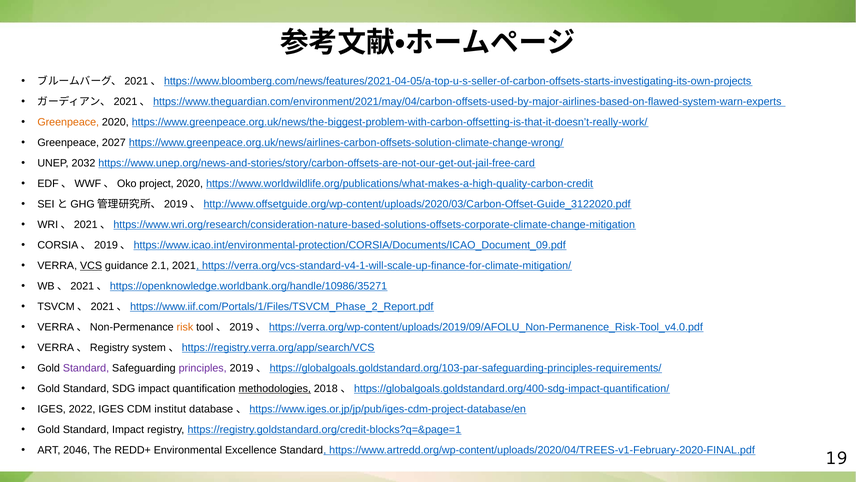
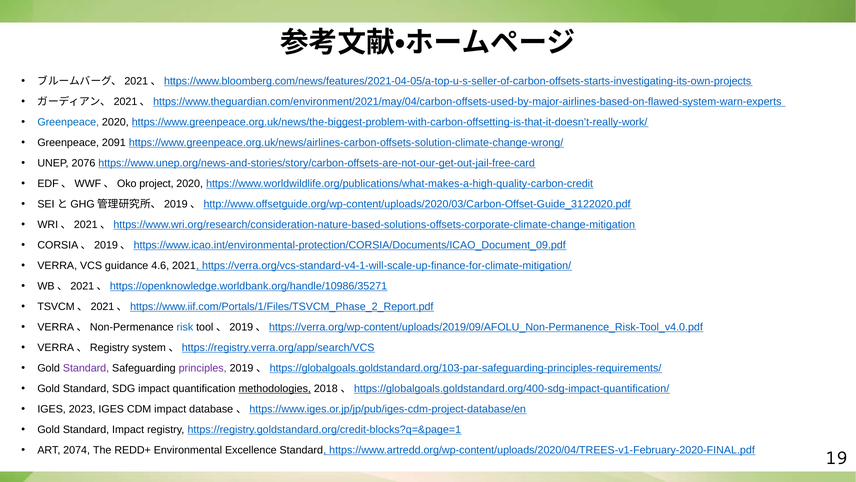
Greenpeace at (68, 122) colour: orange -> blue
2027: 2027 -> 2091
2032: 2032 -> 2076
VCS underline: present -> none
2.1: 2.1 -> 4.6
risk colour: orange -> blue
2022: 2022 -> 2023
CDM institut: institut -> impact
2046: 2046 -> 2074
